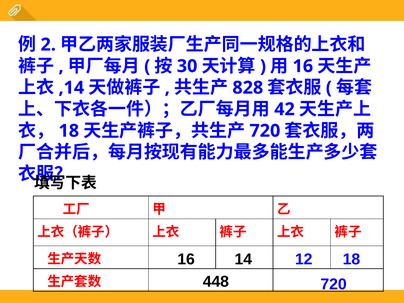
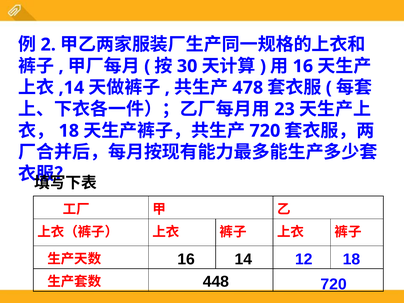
828: 828 -> 478
42: 42 -> 23
